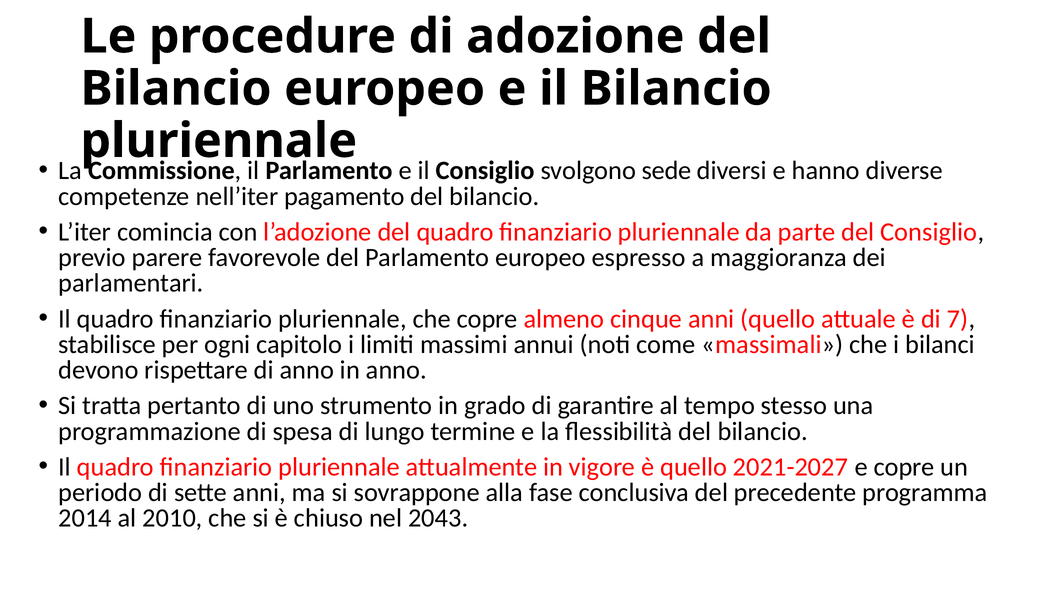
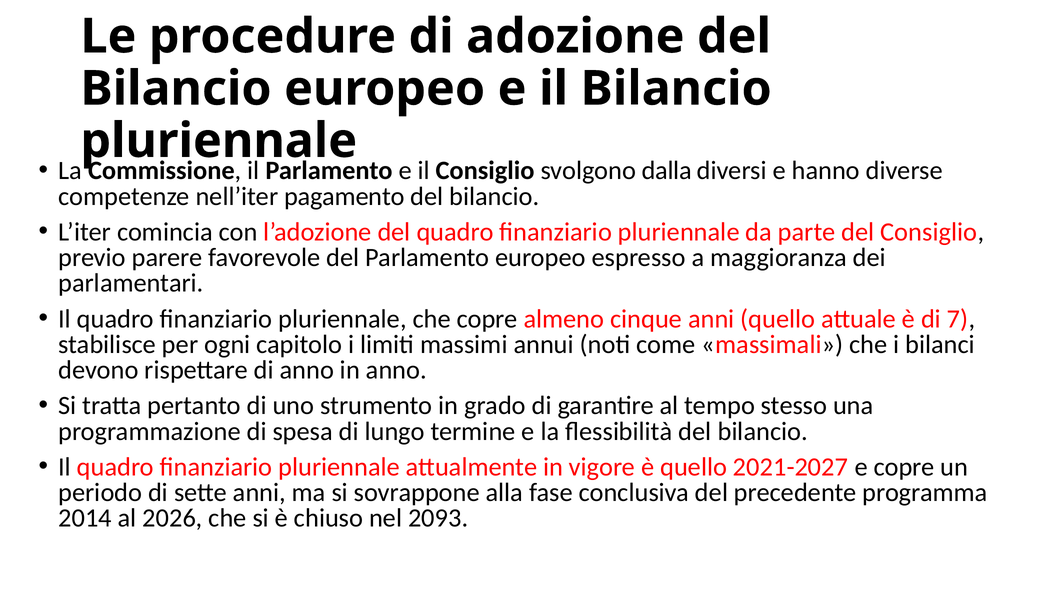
sede: sede -> dalla
2010: 2010 -> 2026
2043: 2043 -> 2093
